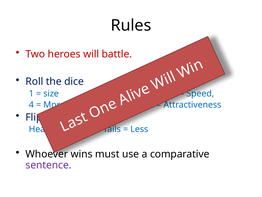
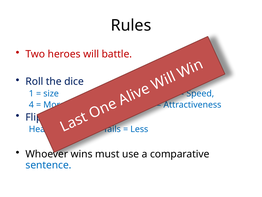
sentence colour: purple -> blue
